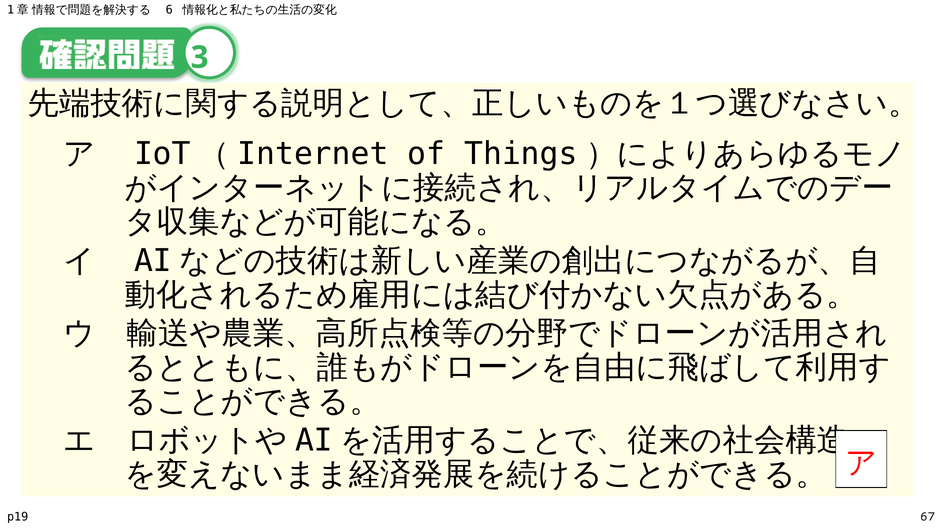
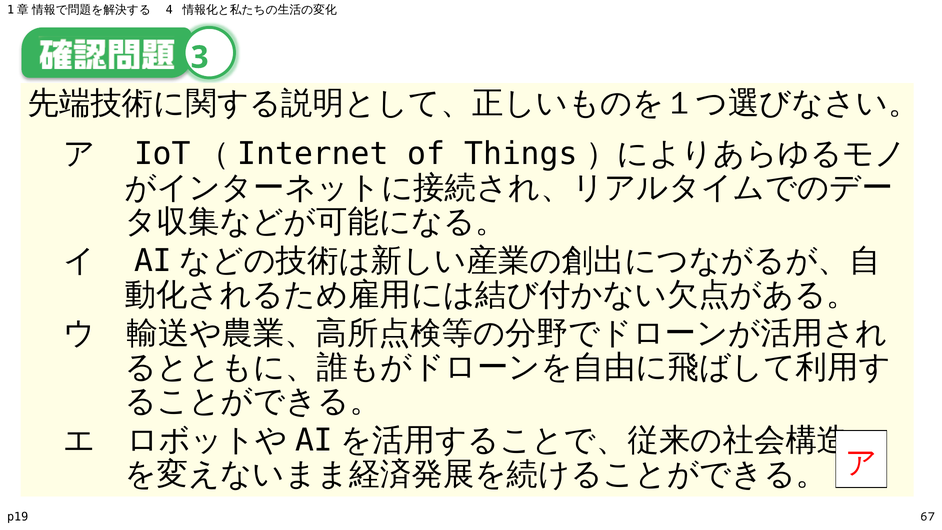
6: 6 -> 4
